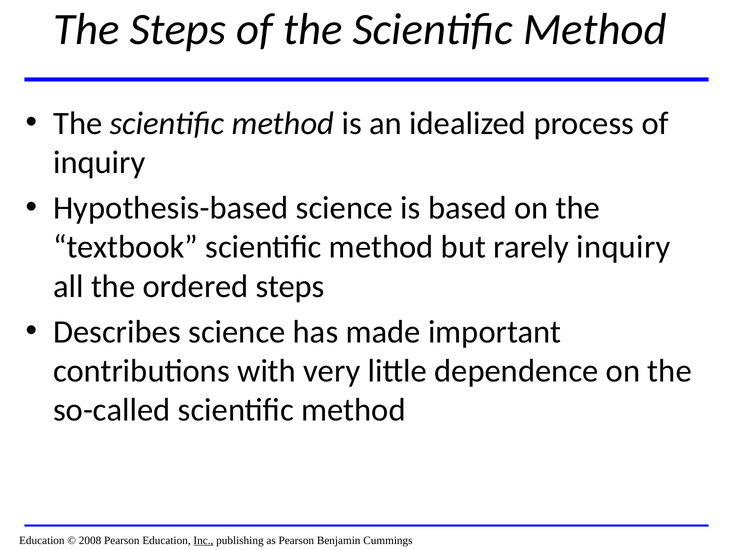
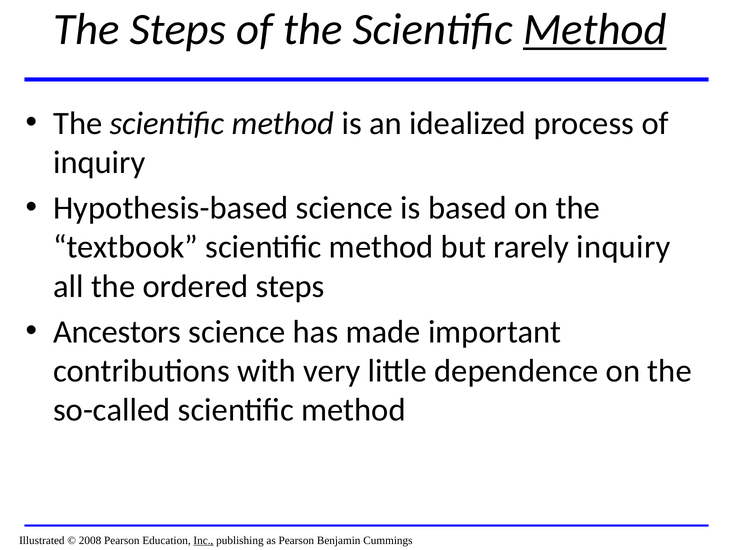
Method at (595, 29) underline: none -> present
Describes: Describes -> Ancestors
Education at (42, 540): Education -> Illustrated
